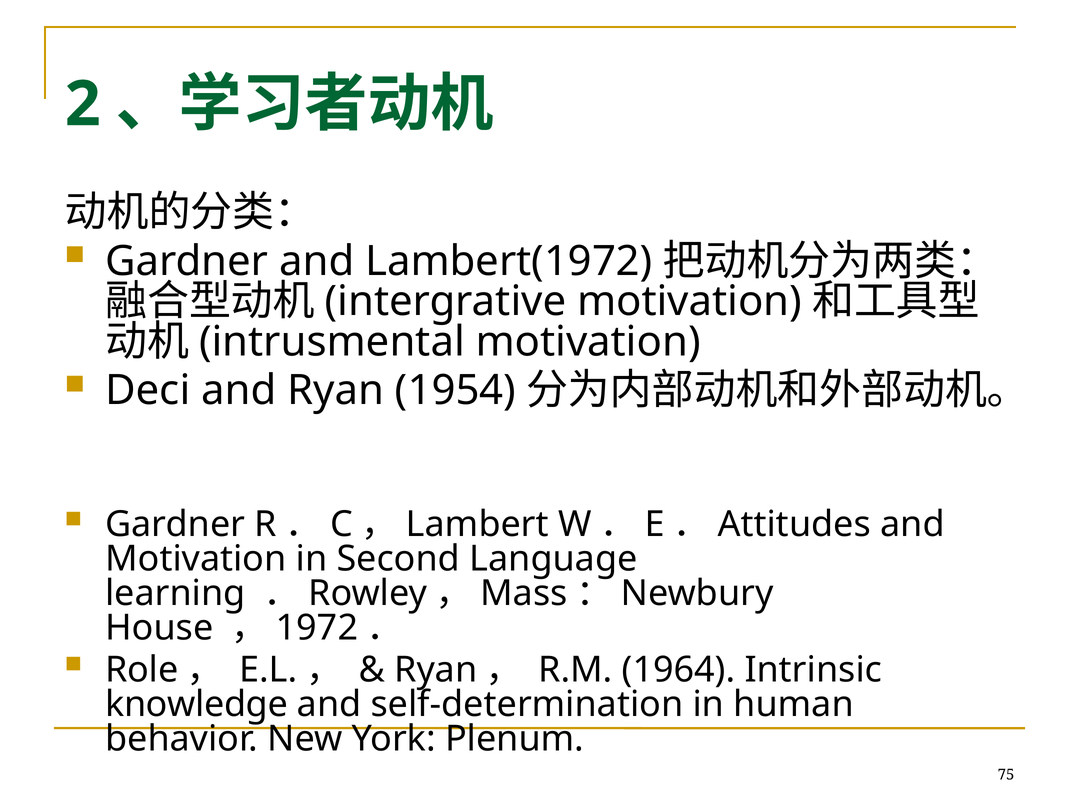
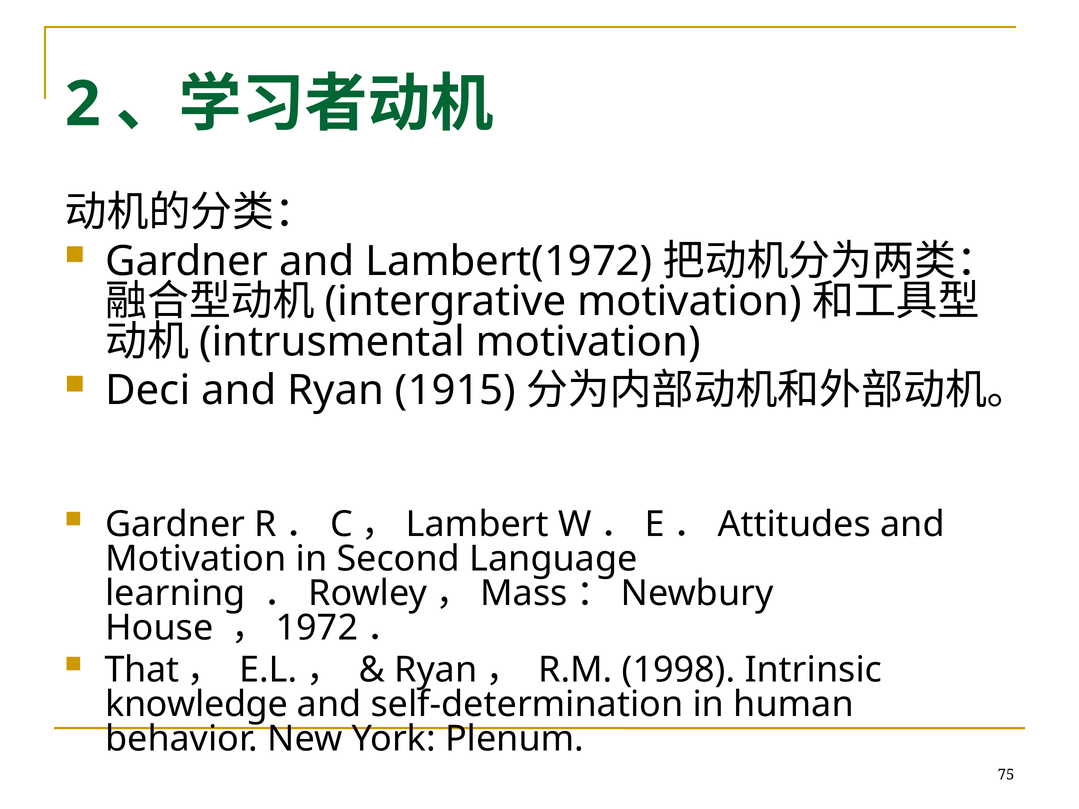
1954: 1954 -> 1915
Role: Role -> That
1964: 1964 -> 1998
